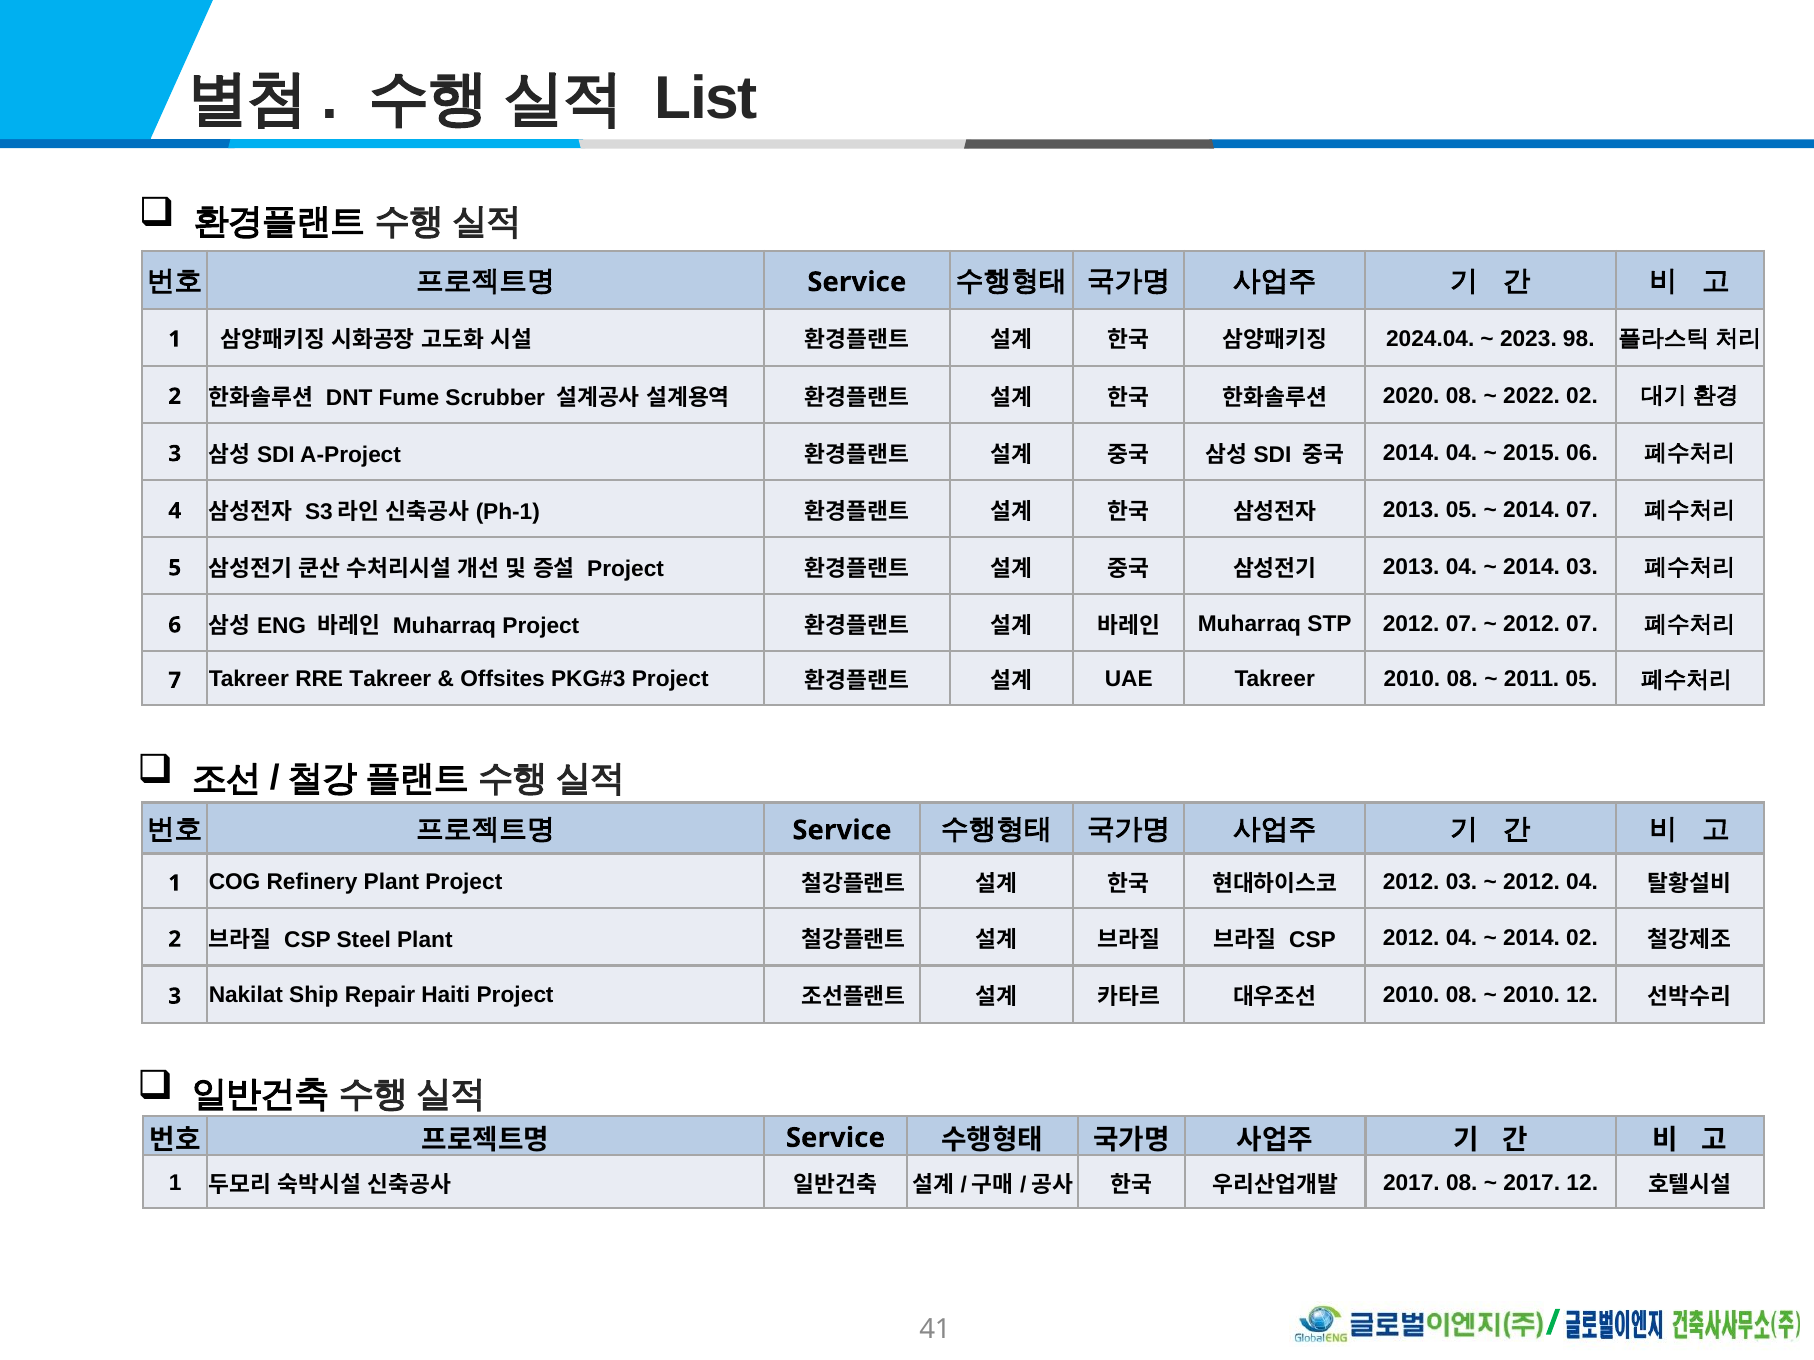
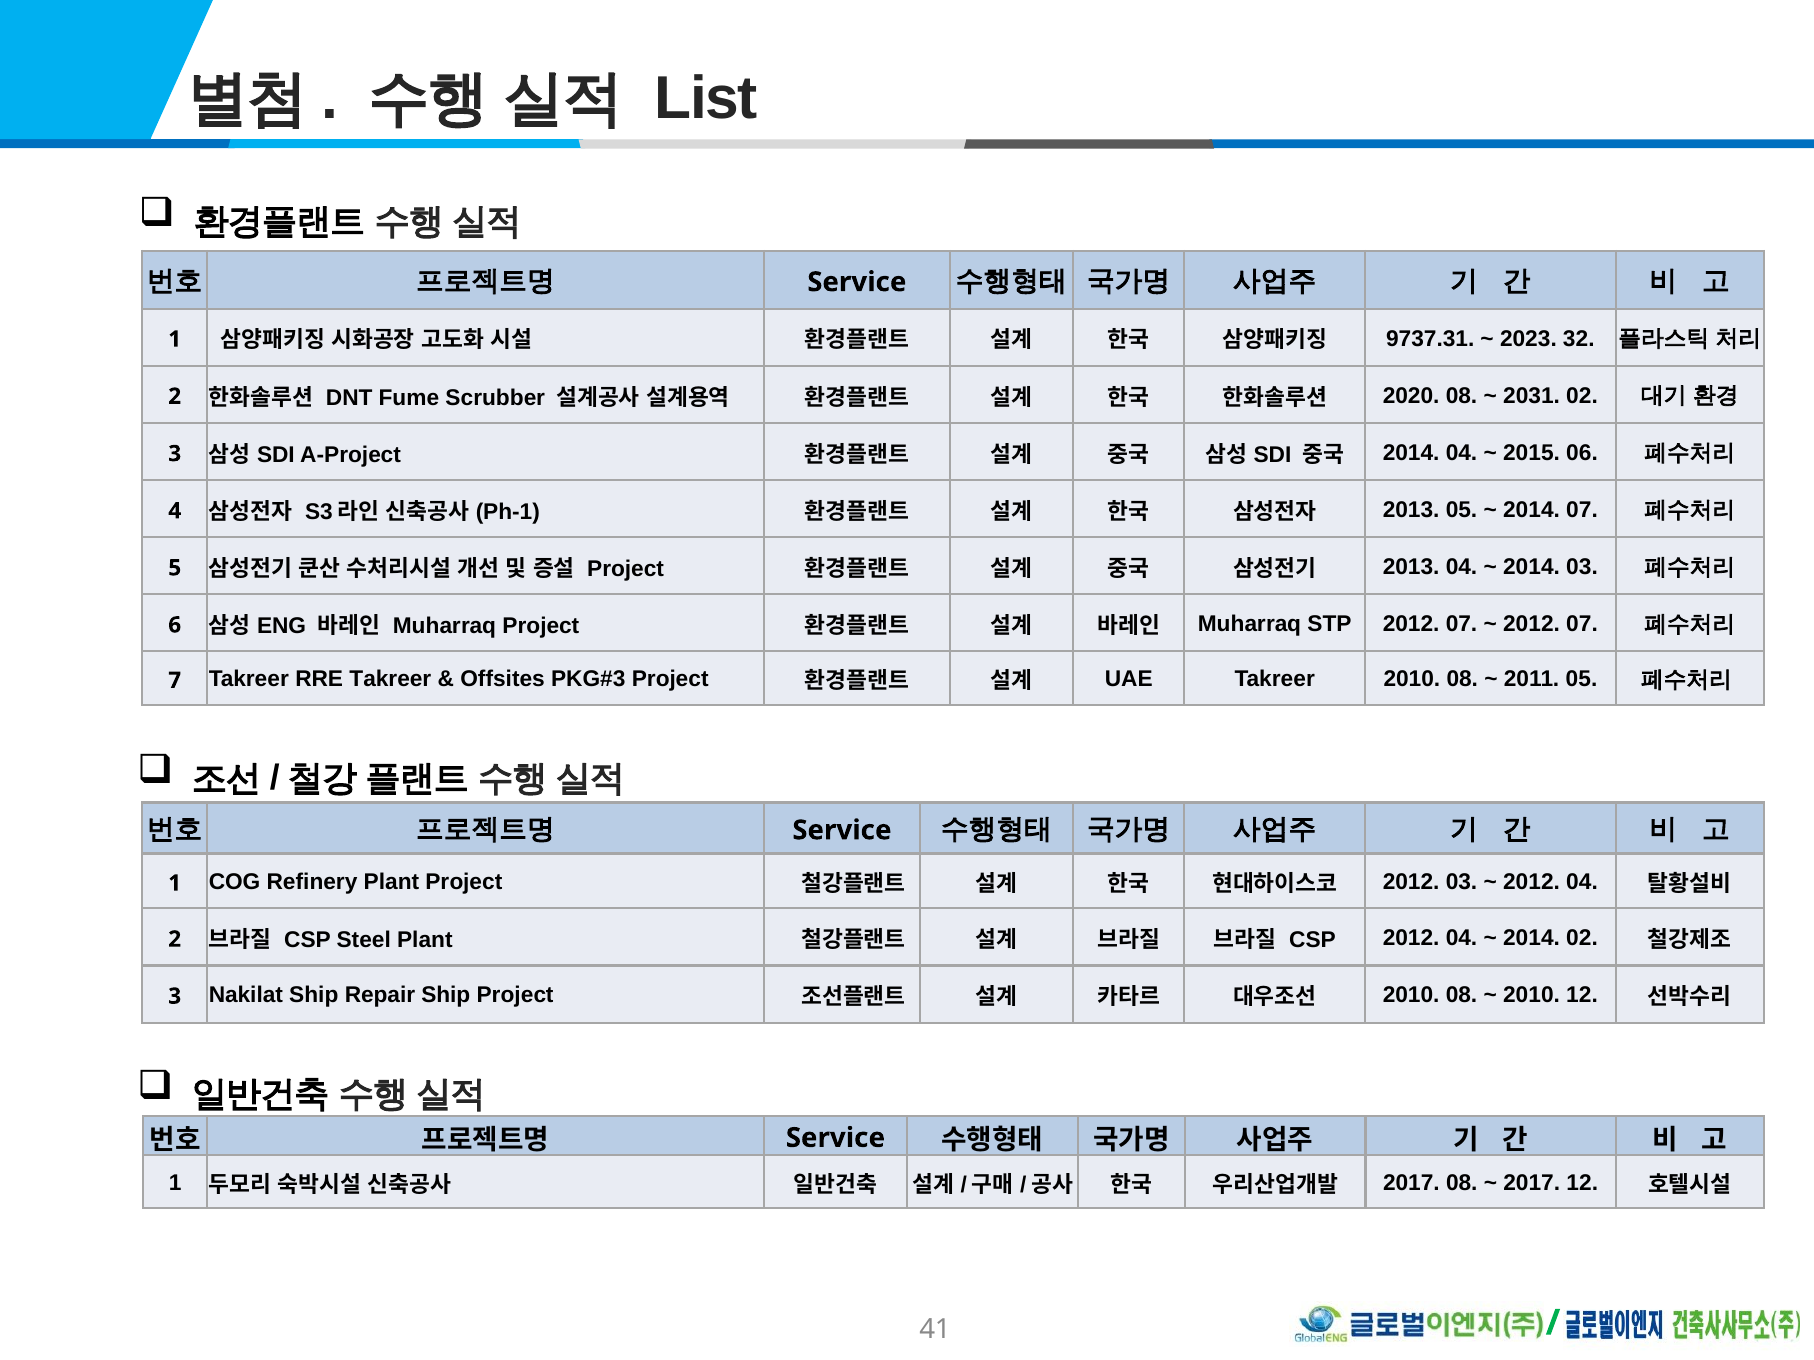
2024.04: 2024.04 -> 9737.31
98: 98 -> 32
2022: 2022 -> 2031
Repair Haiti: Haiti -> Ship
